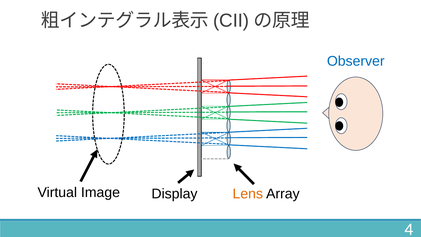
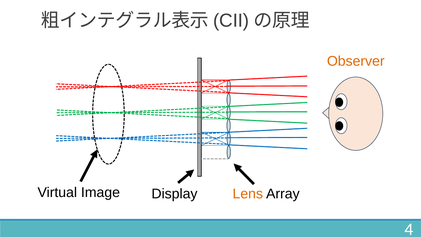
Observer colour: blue -> orange
